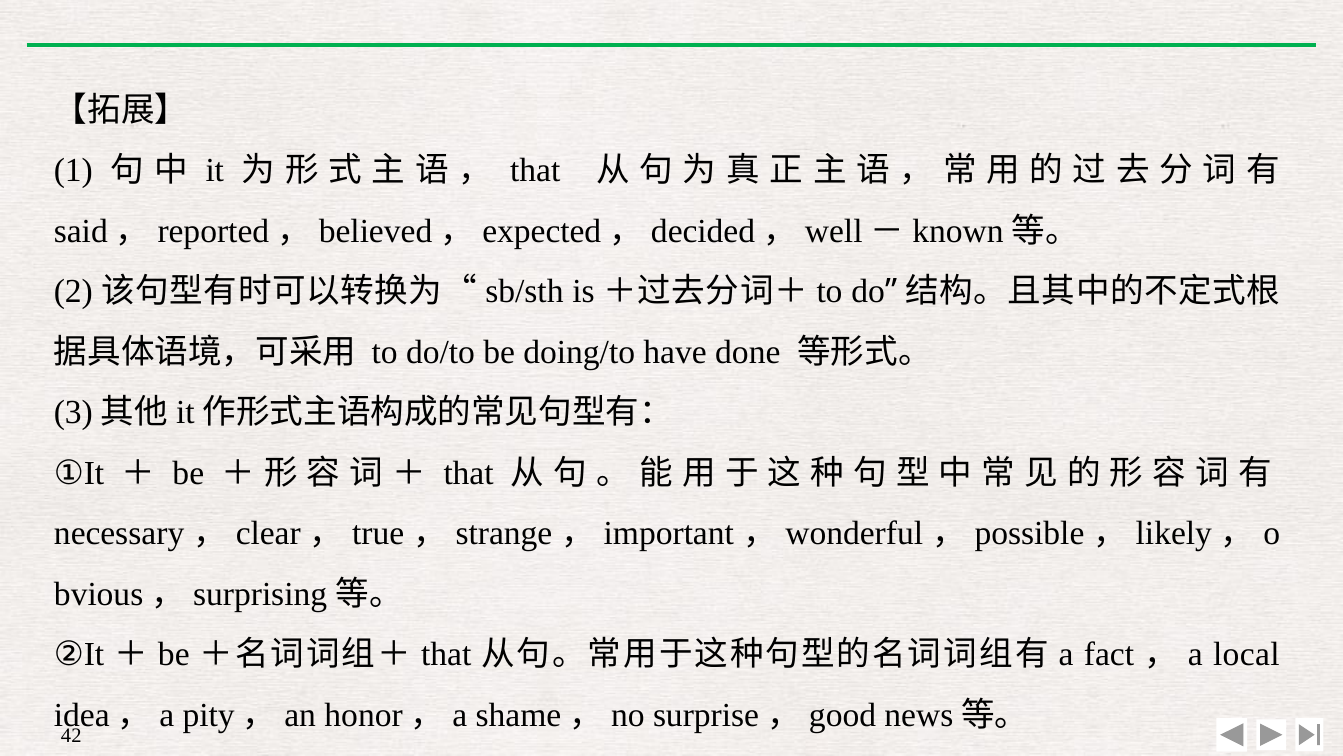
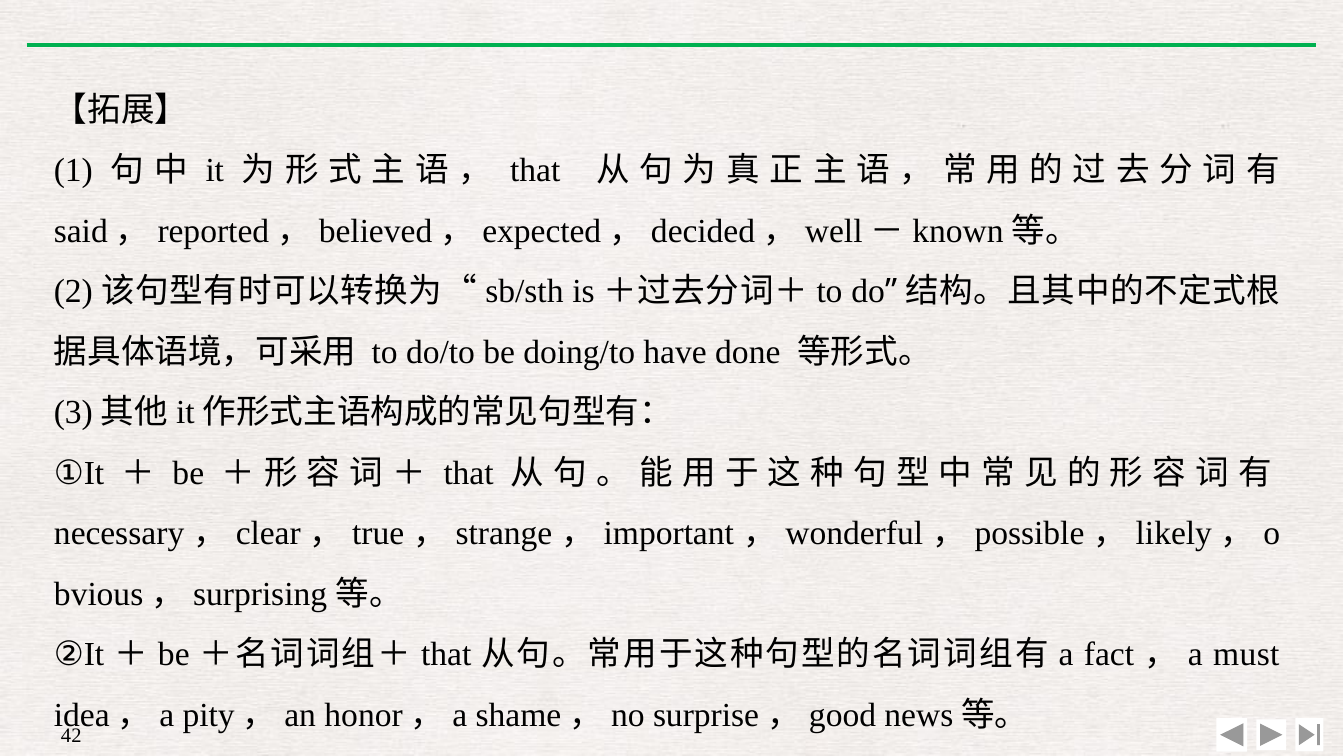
local: local -> must
